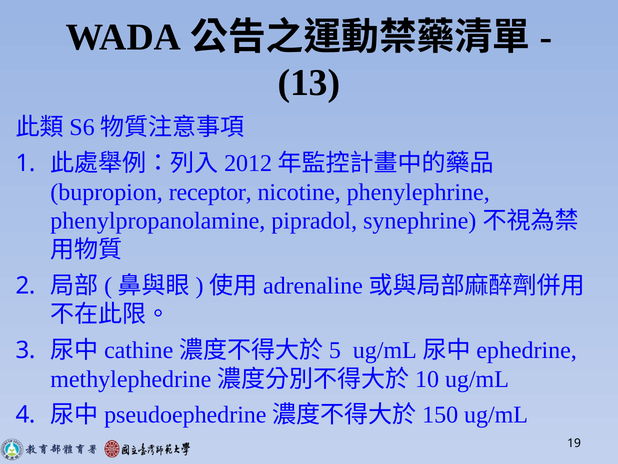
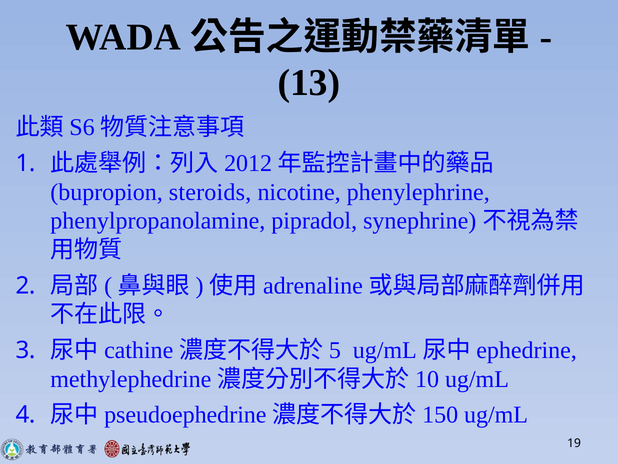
receptor: receptor -> steroids
